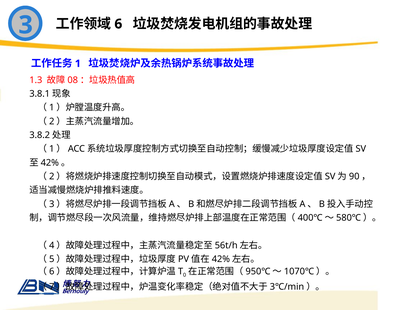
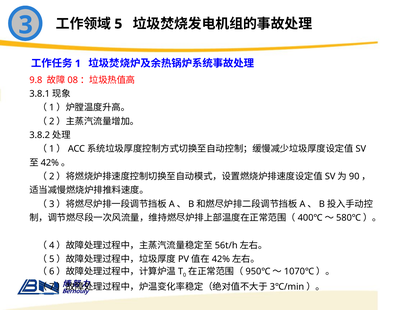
6: 6 -> 5
1.3: 1.3 -> 9.8
